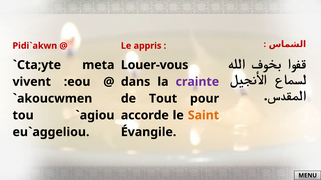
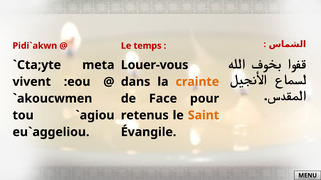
appris: appris -> temps
crainte colour: purple -> orange
Tout: Tout -> Face
accorde: accorde -> retenus
